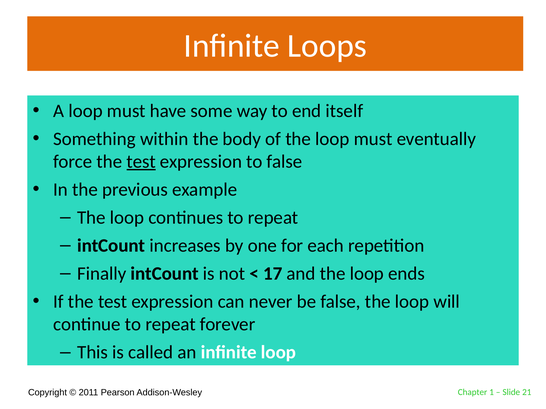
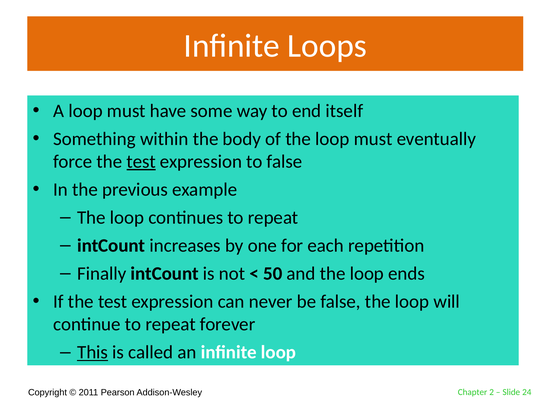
17: 17 -> 50
This underline: none -> present
1: 1 -> 2
21: 21 -> 24
